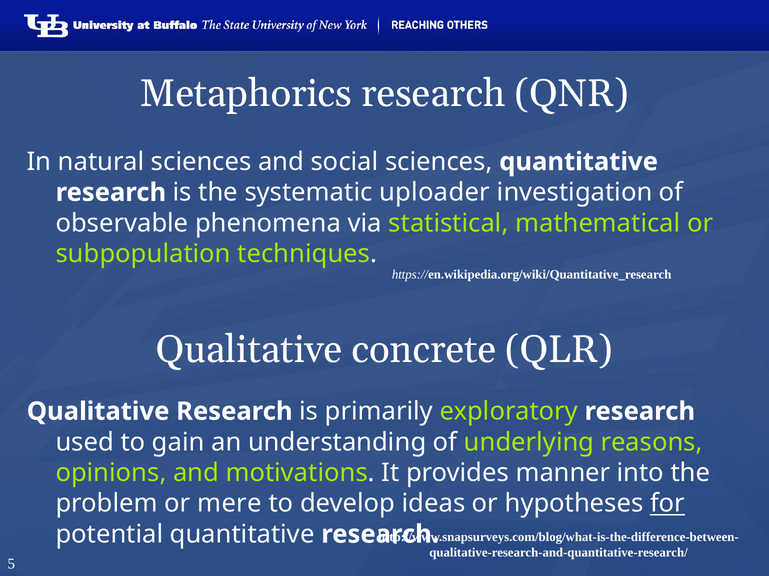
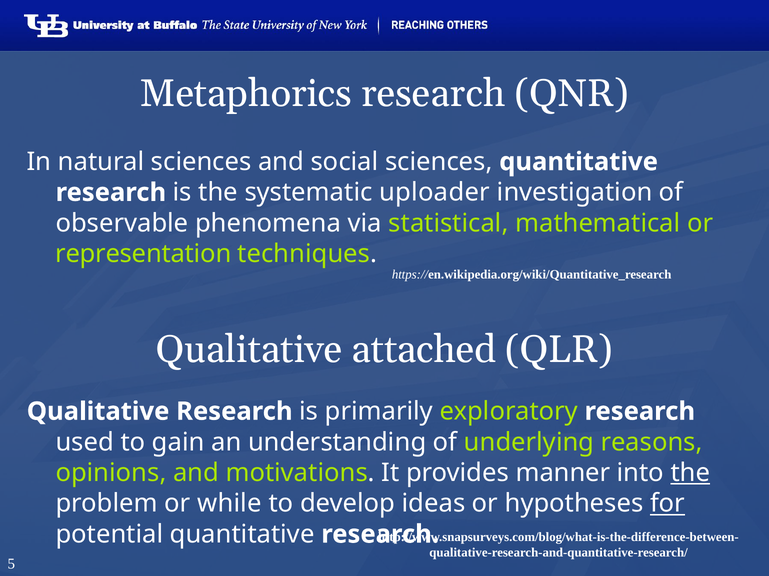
subpopulation: subpopulation -> representation
concrete: concrete -> attached
the at (690, 473) underline: none -> present
mere: mere -> while
